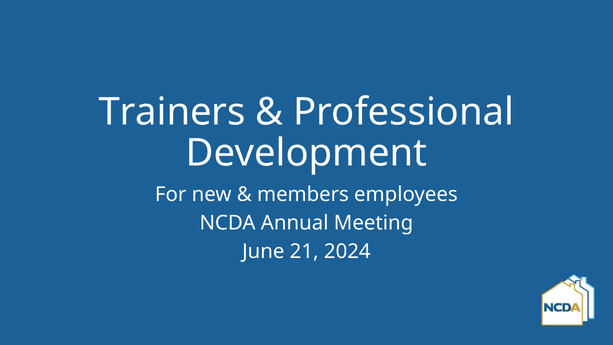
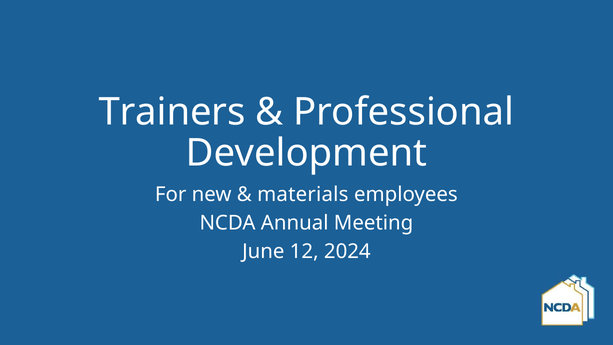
members: members -> materials
21: 21 -> 12
